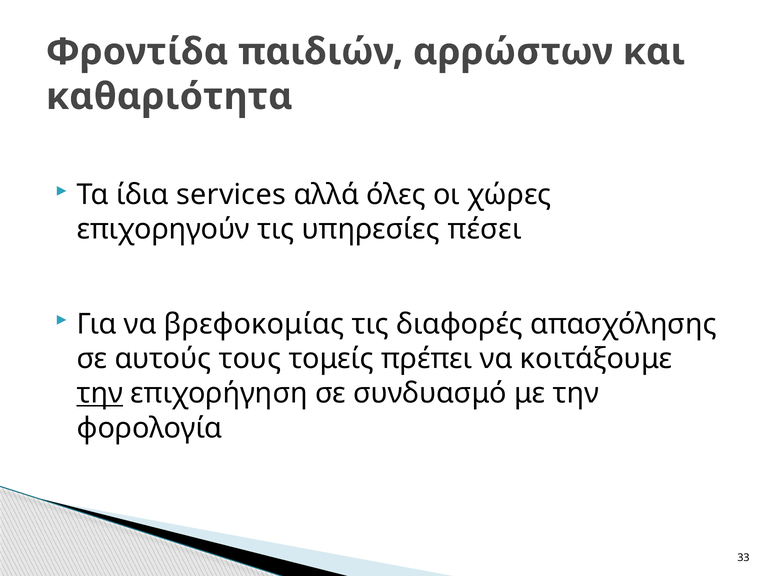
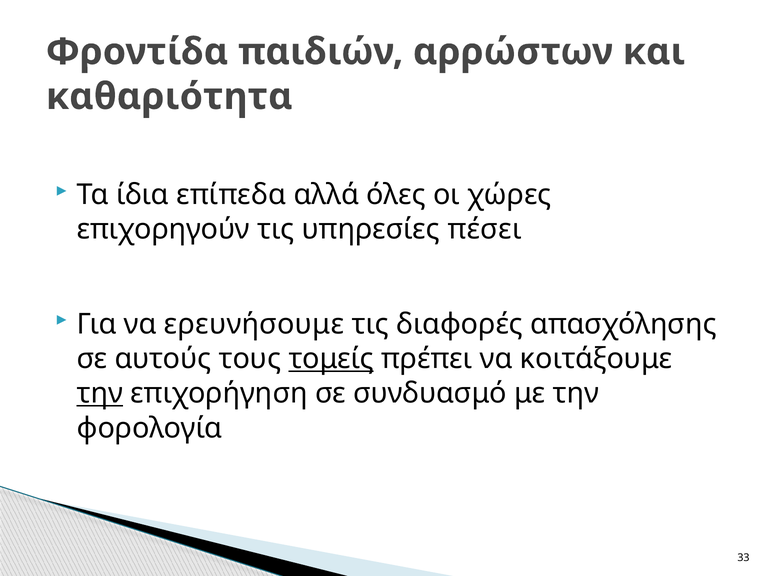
services: services -> επίπεδα
βρεφοκομίας: βρεφοκομίας -> ερευνήσουμε
τομείς underline: none -> present
